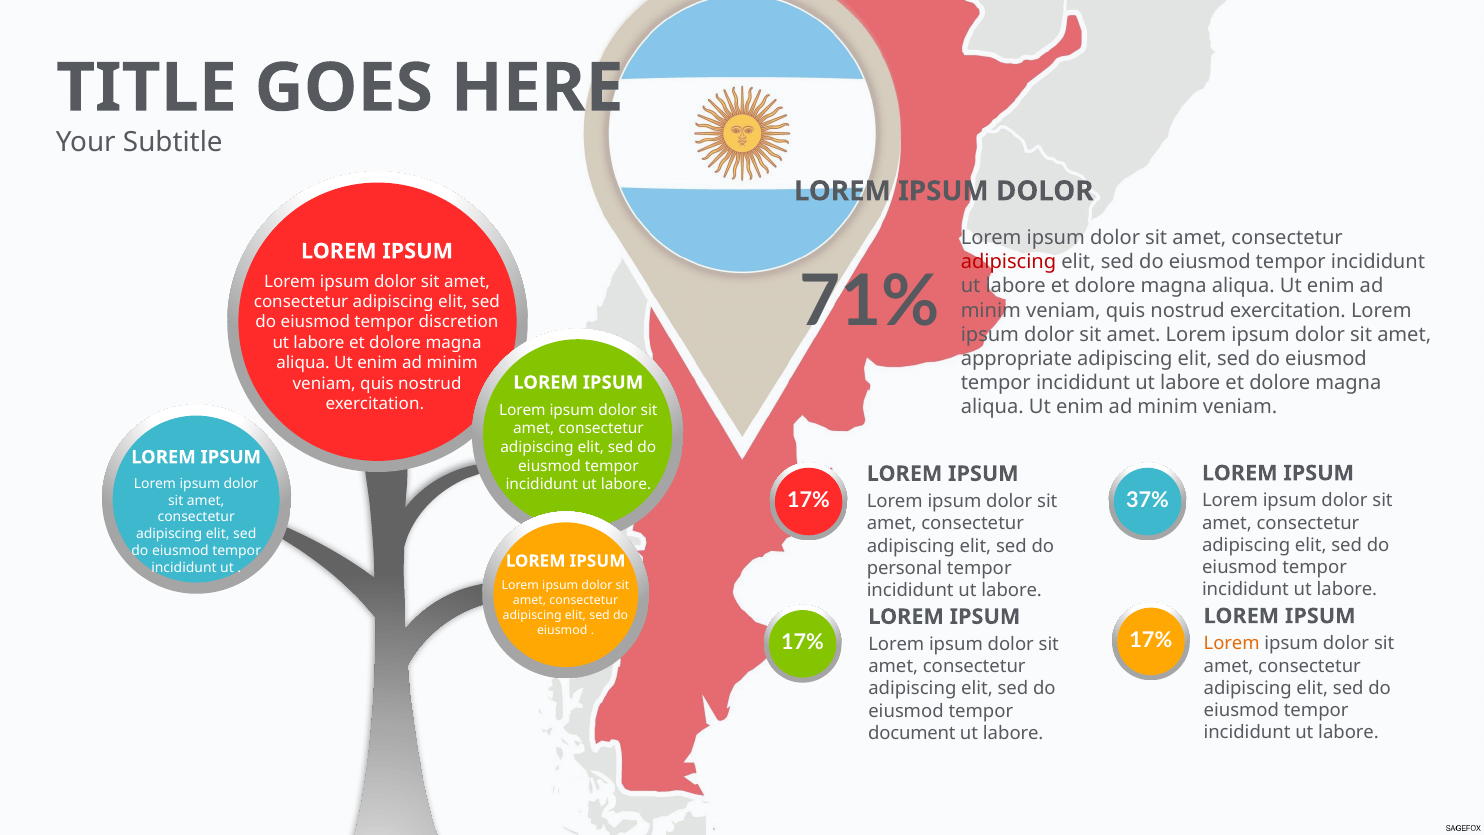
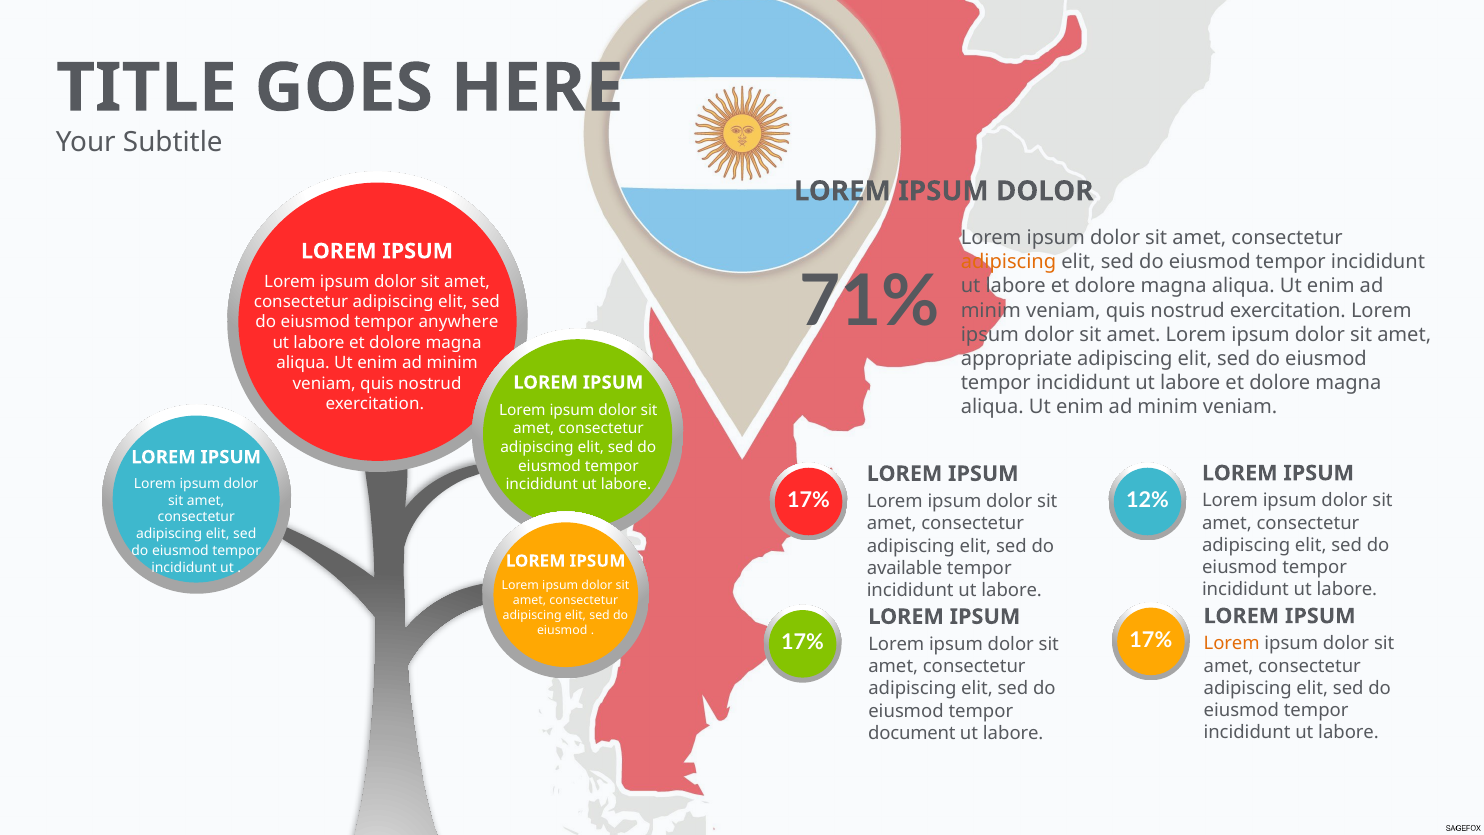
adipiscing at (1009, 262) colour: red -> orange
discretion: discretion -> anywhere
37%: 37% -> 12%
personal: personal -> available
